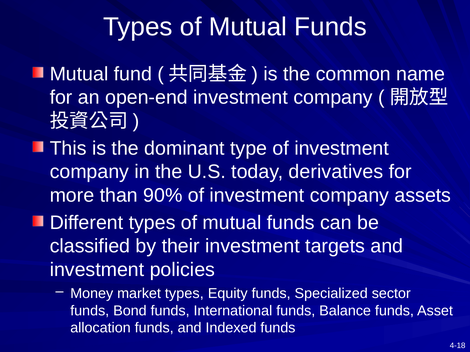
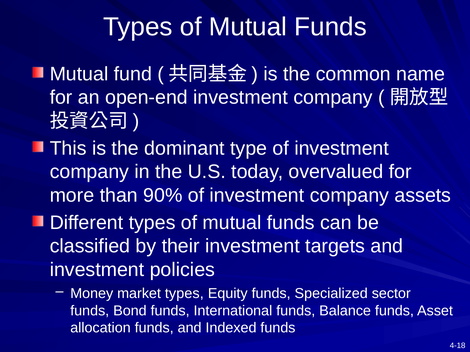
derivatives: derivatives -> overvalued
